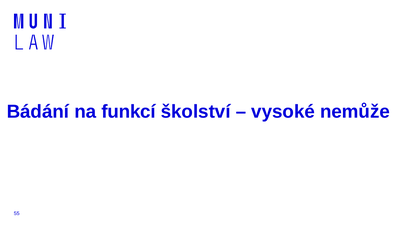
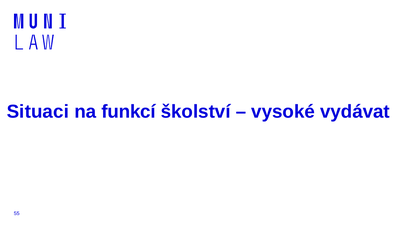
Bádání: Bádání -> Situaci
nemůže: nemůže -> vydávat
